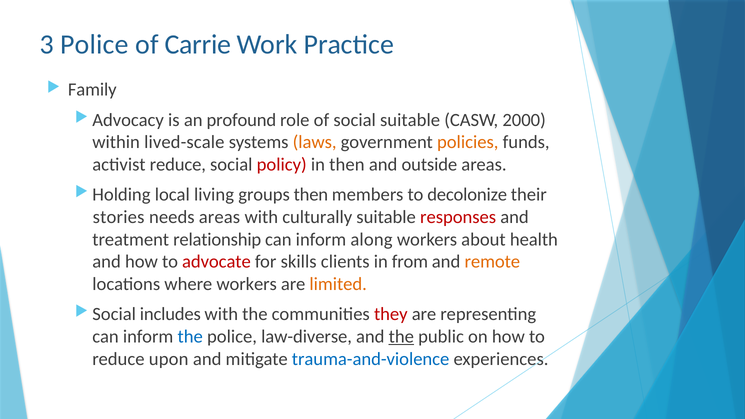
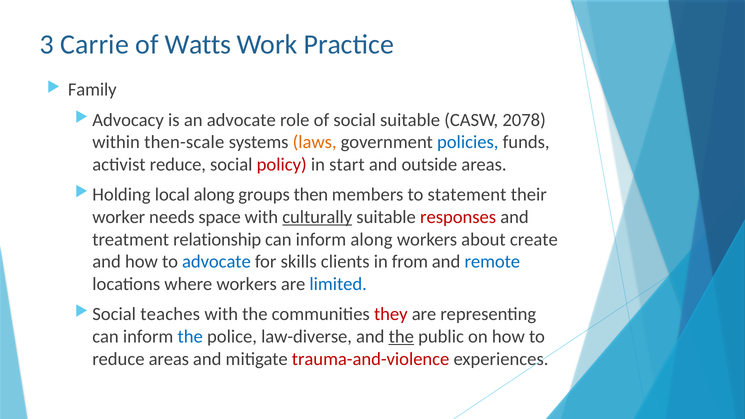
3 Police: Police -> Carrie
Carrie: Carrie -> Watts
an profound: profound -> advocate
2000: 2000 -> 2078
lived-scale: lived-scale -> then-scale
policies colour: orange -> blue
in then: then -> start
local living: living -> along
decolonize: decolonize -> statement
stories: stories -> worker
needs areas: areas -> space
culturally underline: none -> present
health: health -> create
advocate at (216, 262) colour: red -> blue
remote colour: orange -> blue
limited colour: orange -> blue
includes: includes -> teaches
reduce upon: upon -> areas
trauma-and-violence colour: blue -> red
